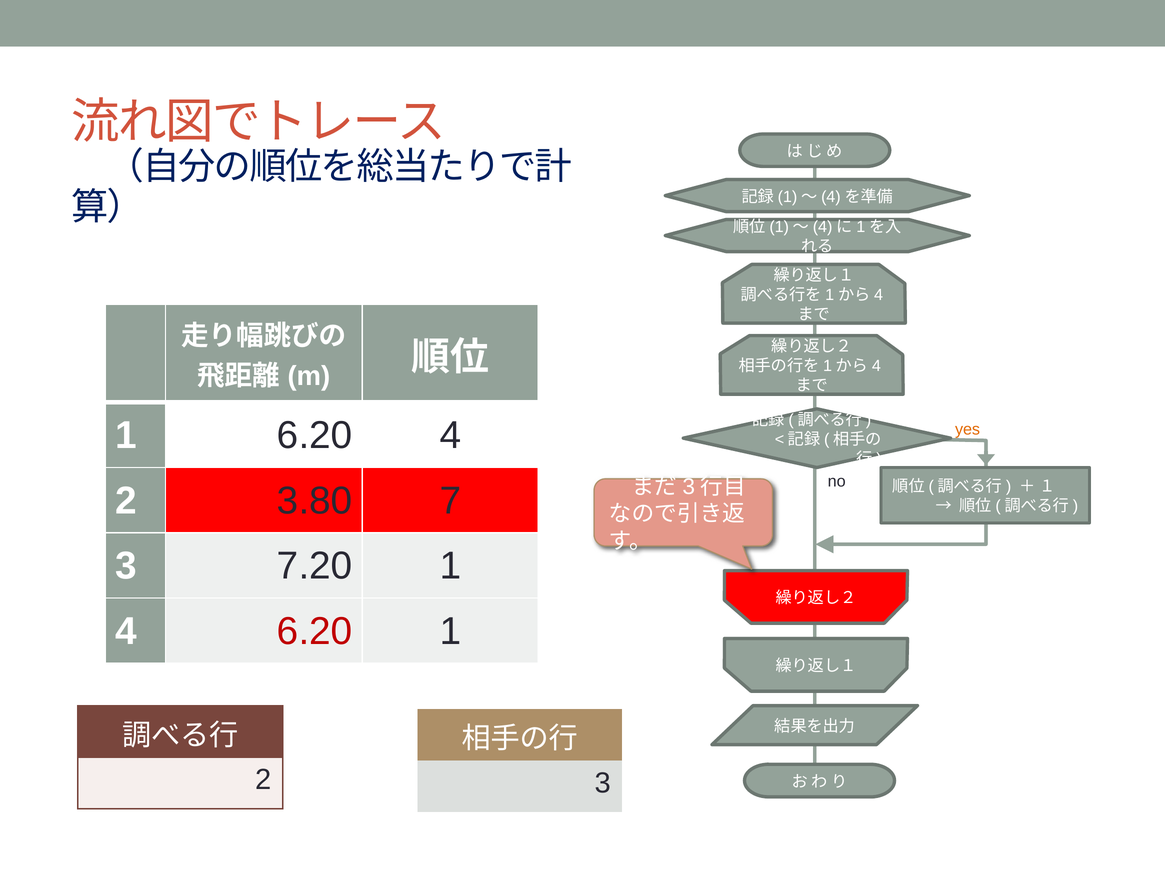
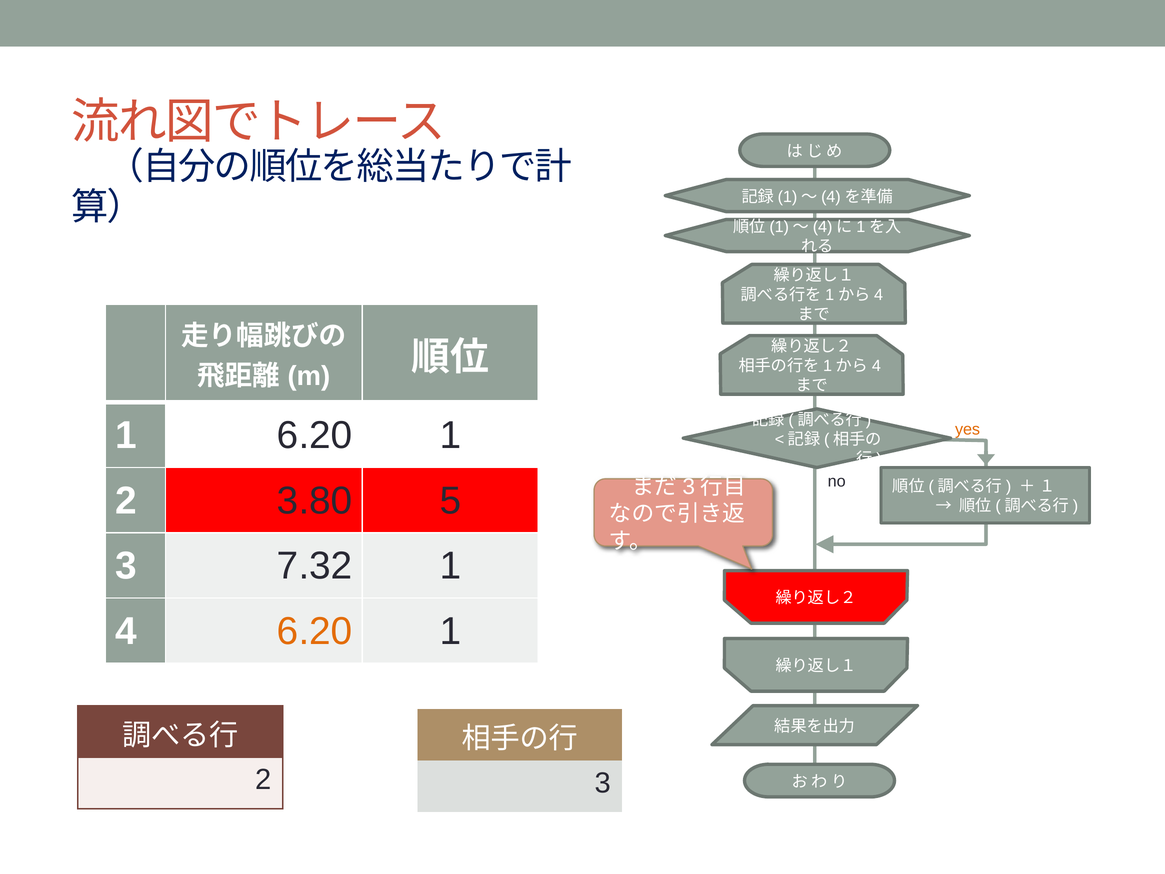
1 6.20 4: 4 -> 1
7: 7 -> 5
7.20: 7.20 -> 7.32
6.20 at (315, 631) colour: red -> orange
